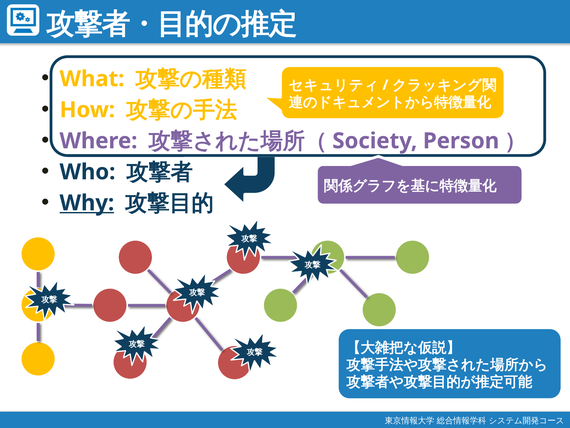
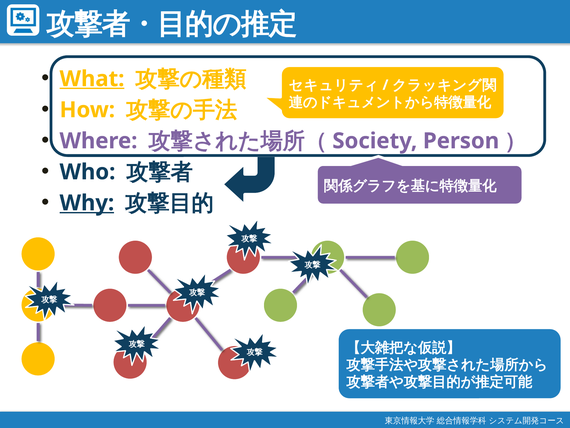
What underline: none -> present
